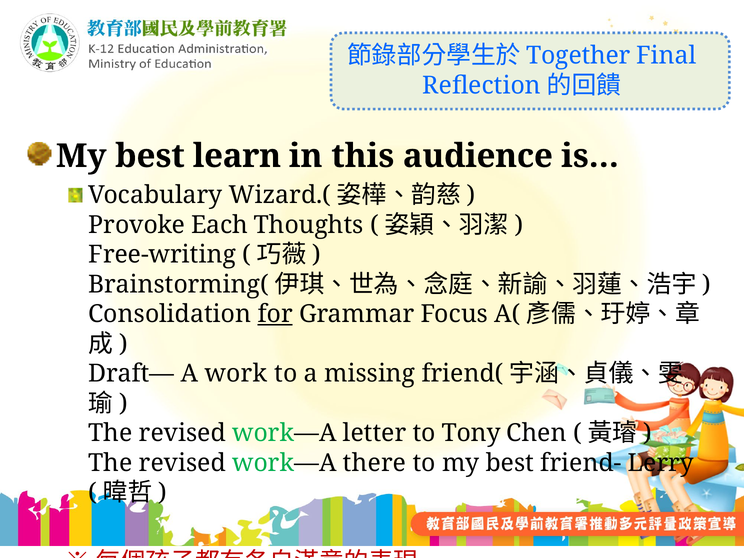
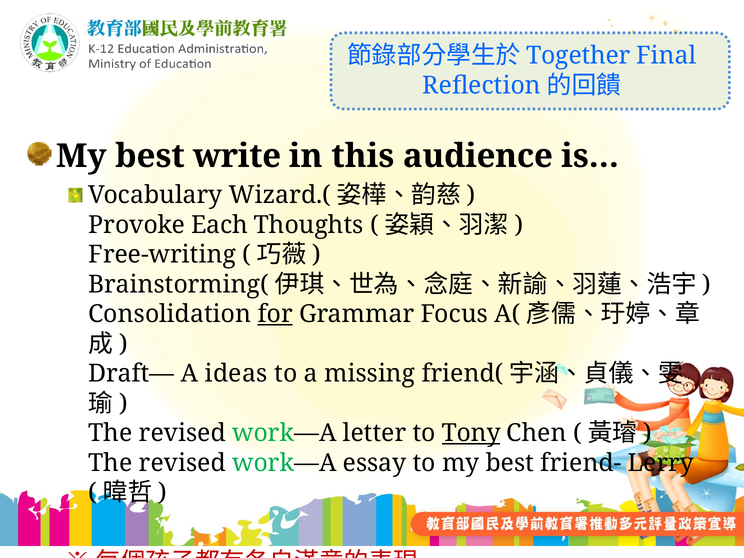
learn: learn -> write
work: work -> ideas
Tony underline: none -> present
there: there -> essay
